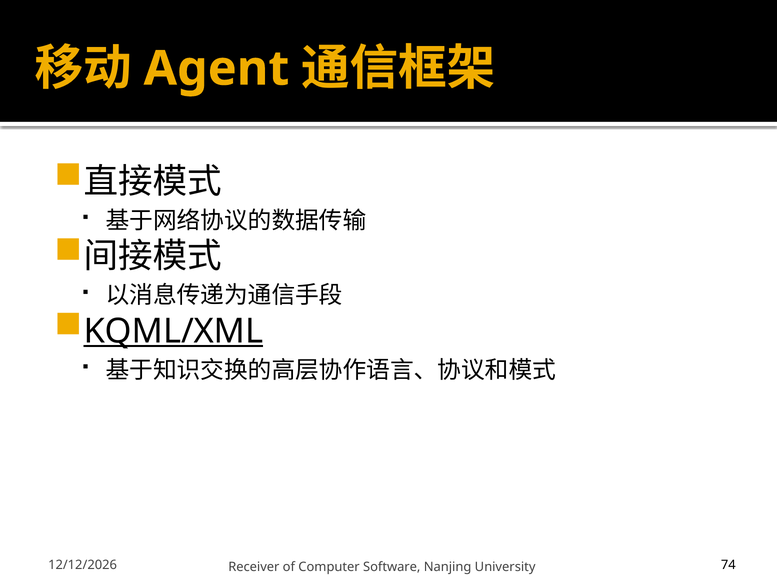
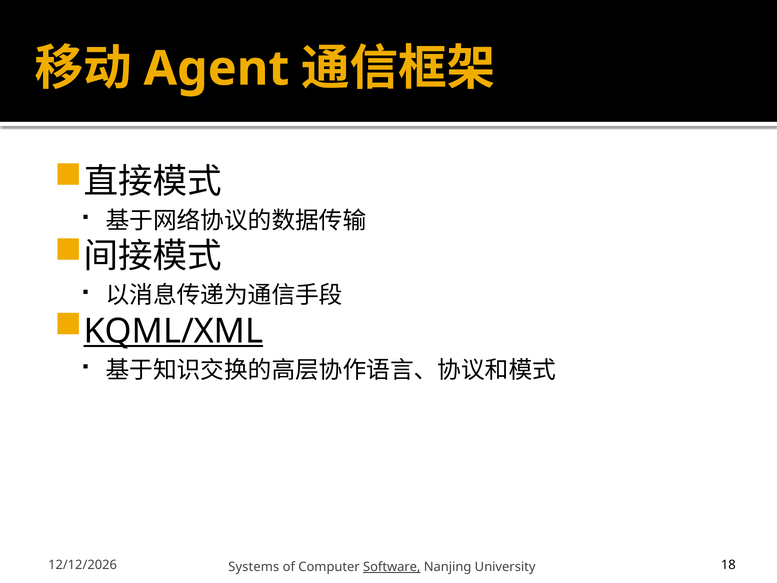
Receiver: Receiver -> Systems
Software underline: none -> present
74: 74 -> 18
